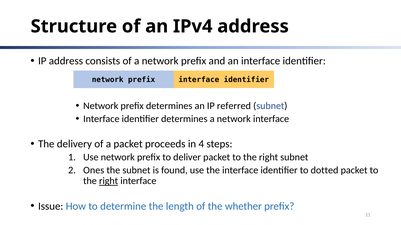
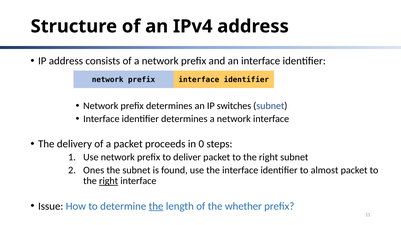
referred: referred -> switches
4: 4 -> 0
dotted: dotted -> almost
the at (156, 207) underline: none -> present
